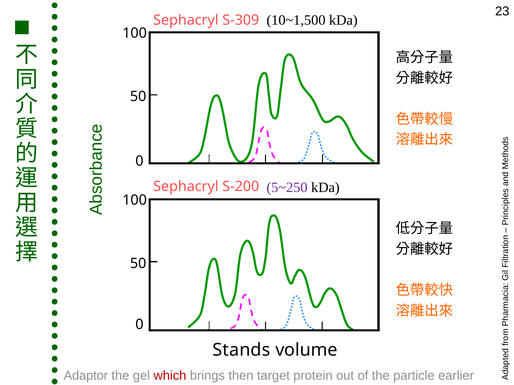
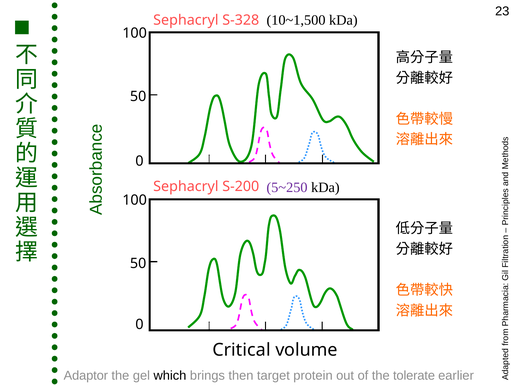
S-309: S-309 -> S-328
Stands: Stands -> Critical
which colour: red -> black
particle: particle -> tolerate
